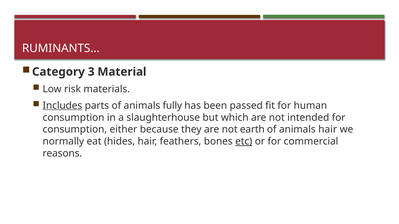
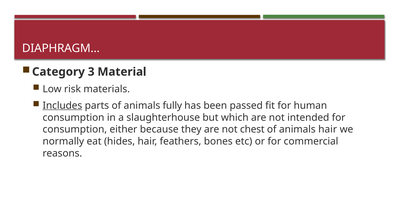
RUMINANTS…: RUMINANTS… -> DIAPHRAGM…
earth: earth -> chest
etc underline: present -> none
